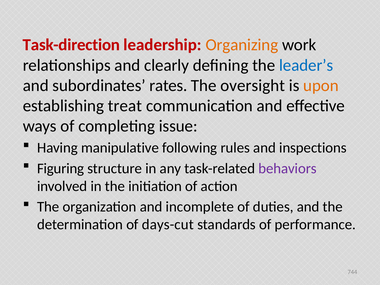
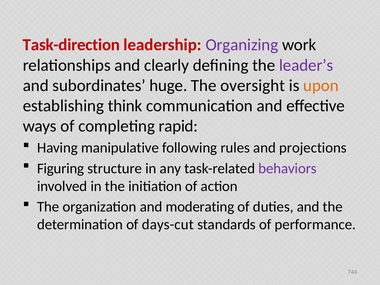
Organizing colour: orange -> purple
leader’s colour: blue -> purple
rates: rates -> huge
treat: treat -> think
issue: issue -> rapid
inspections: inspections -> projections
incomplete: incomplete -> moderating
